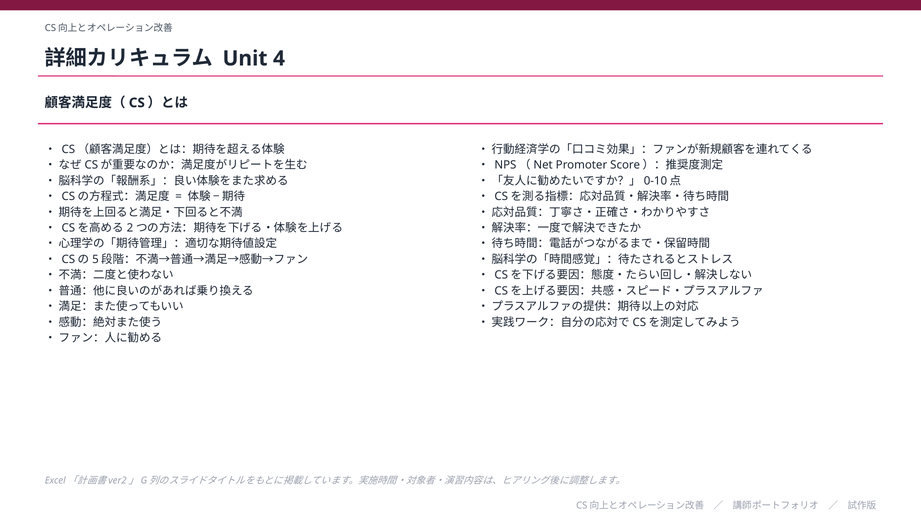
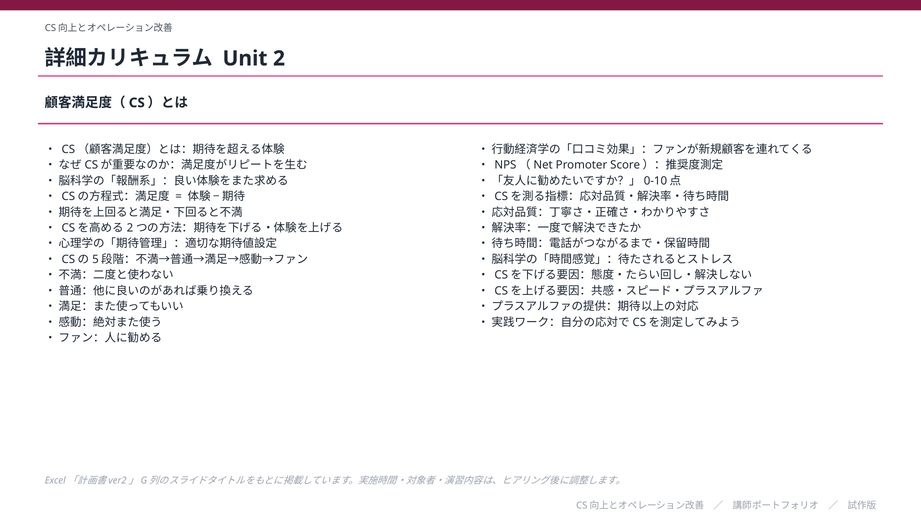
4: 4 -> 2
